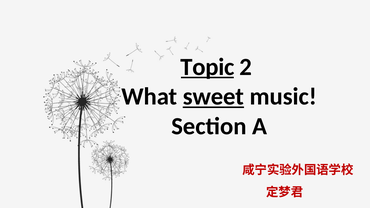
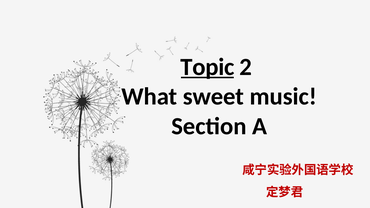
sweet underline: present -> none
